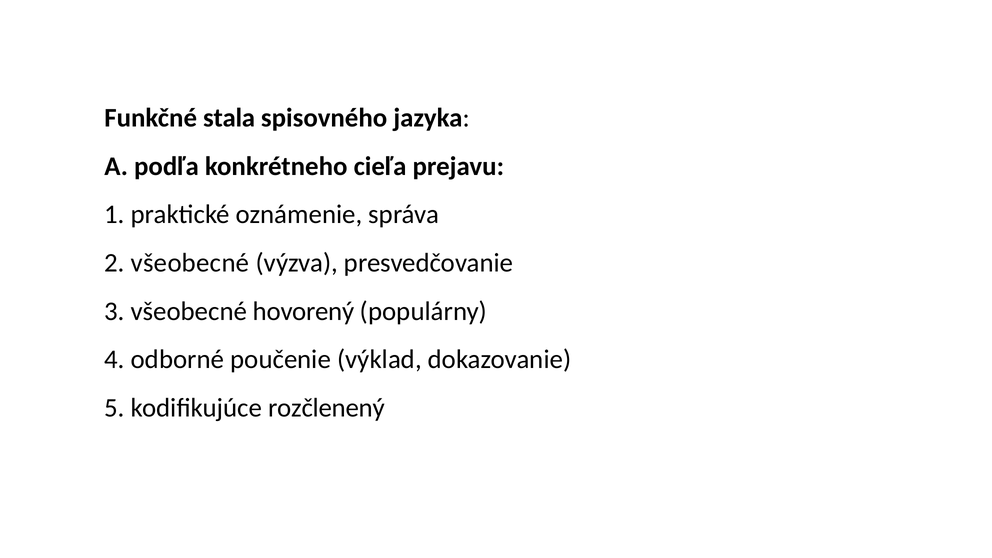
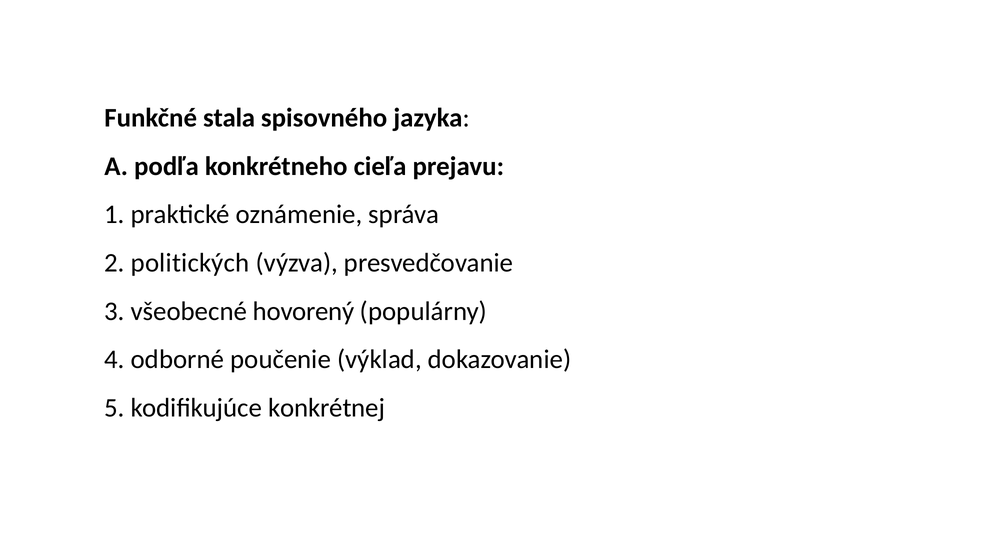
2 všeobecné: všeobecné -> politických
rozčlenený: rozčlenený -> konkrétnej
